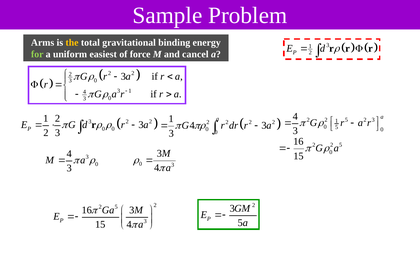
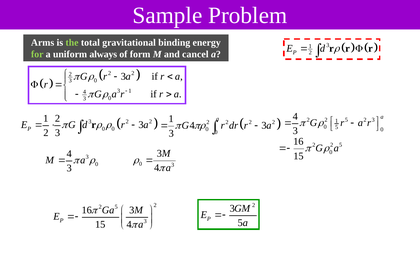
the colour: yellow -> light green
easiest: easiest -> always
force: force -> form
